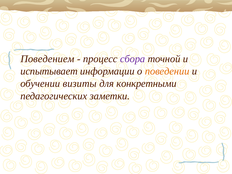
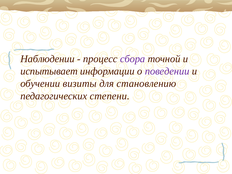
Поведением: Поведением -> Наблюдении
поведении colour: orange -> purple
конкретными: конкретными -> становлению
заметки: заметки -> степени
